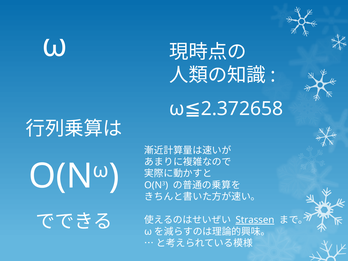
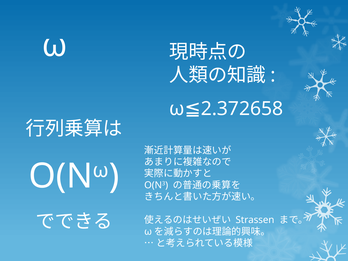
Strassen underline: present -> none
